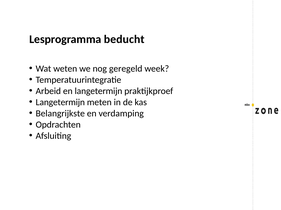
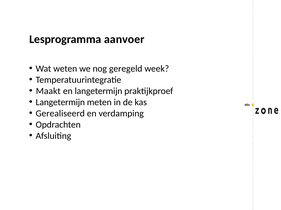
beducht: beducht -> aanvoer
Arbeid: Arbeid -> Maakt
Belangrijkste: Belangrijkste -> Gerealiseerd
